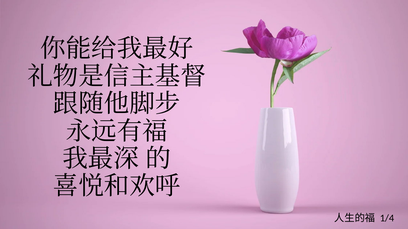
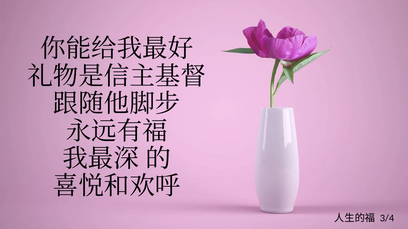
1/4: 1/4 -> 3/4
